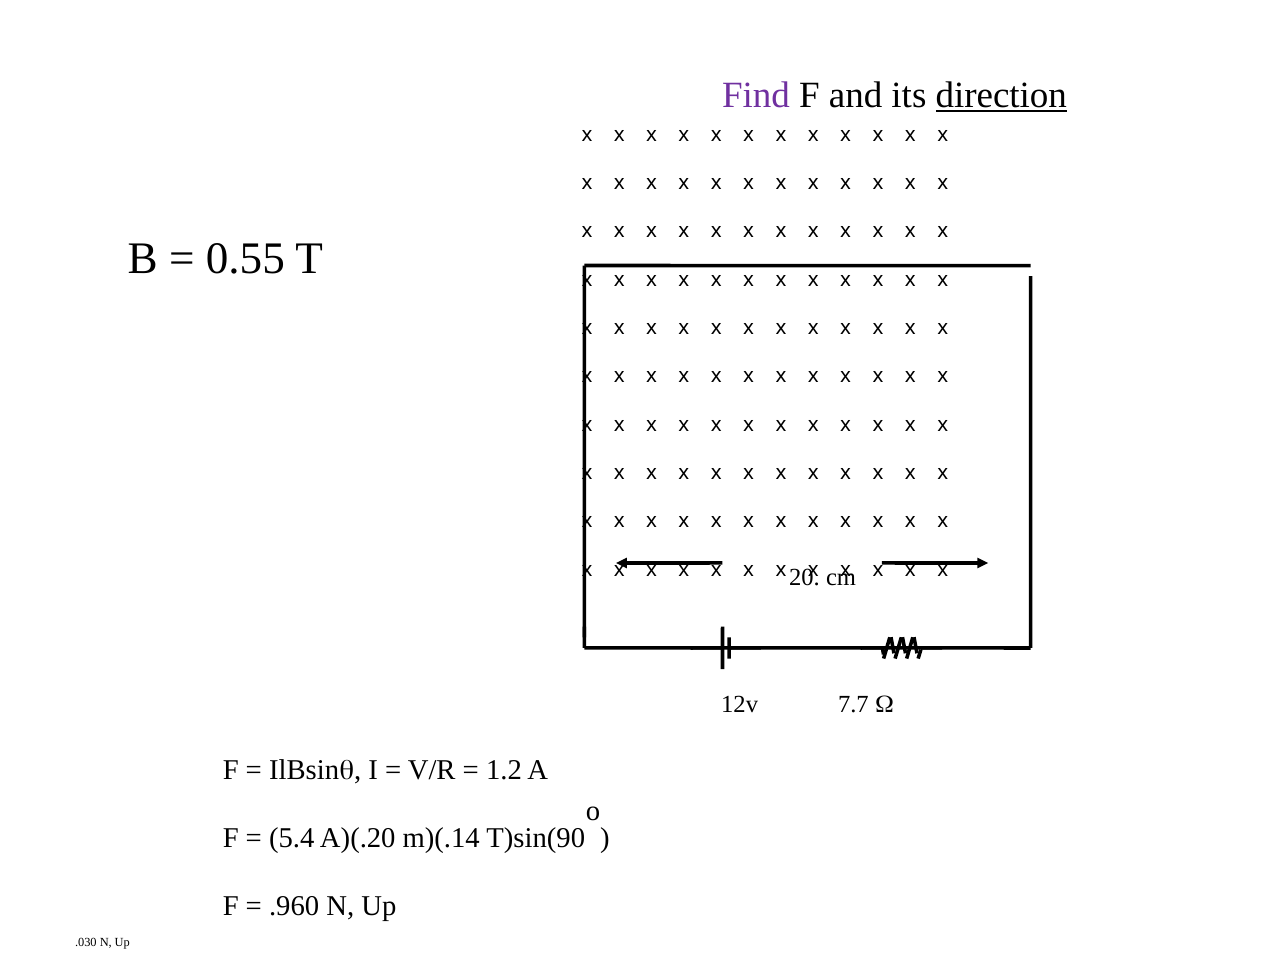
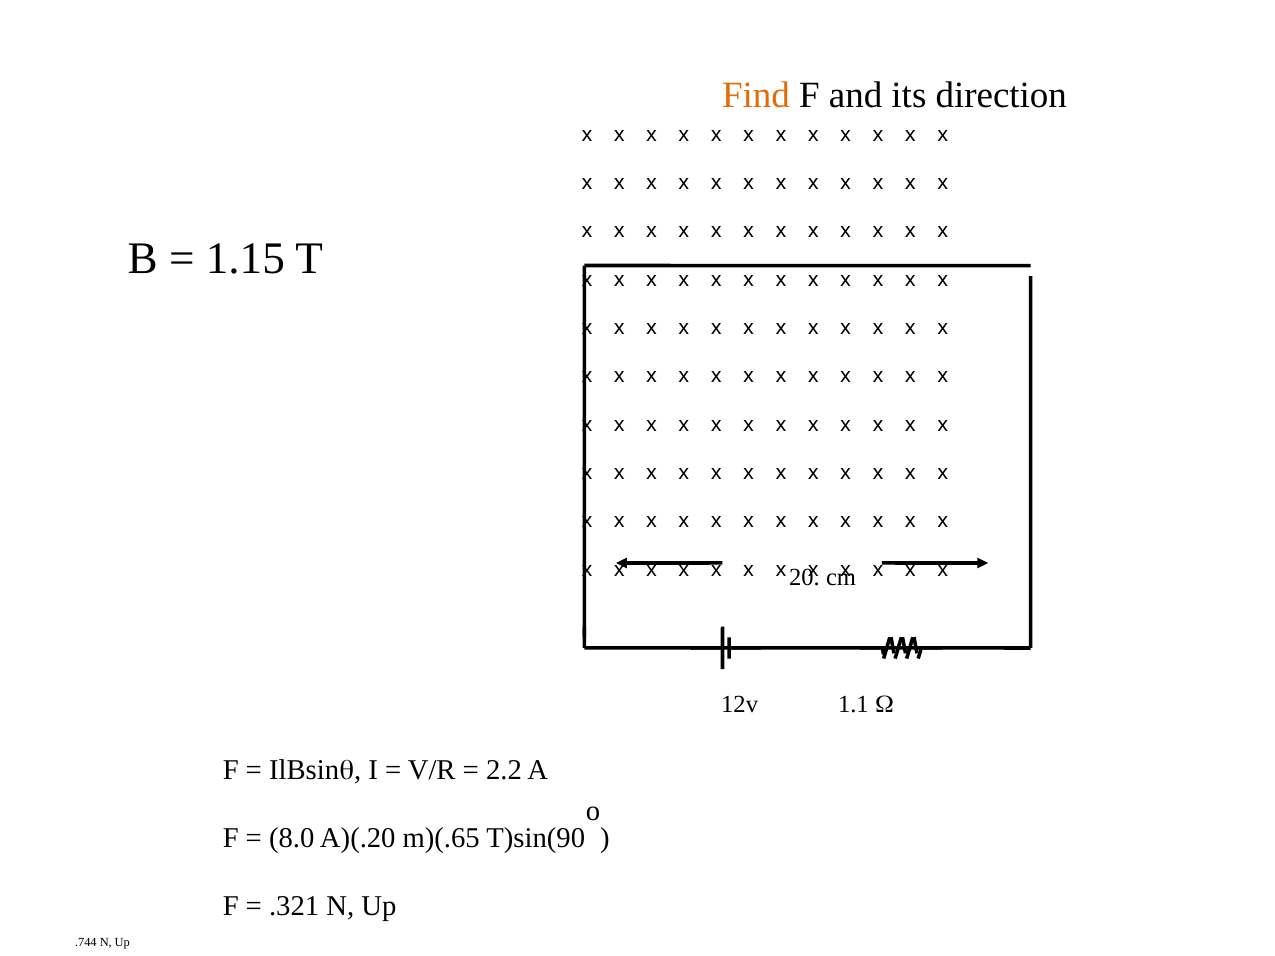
Find colour: purple -> orange
direction underline: present -> none
0.55: 0.55 -> 1.15
7.7: 7.7 -> 1.1
1.2: 1.2 -> 2.2
5.4: 5.4 -> 8.0
m)(.14: m)(.14 -> m)(.65
.960: .960 -> .321
.030: .030 -> .744
